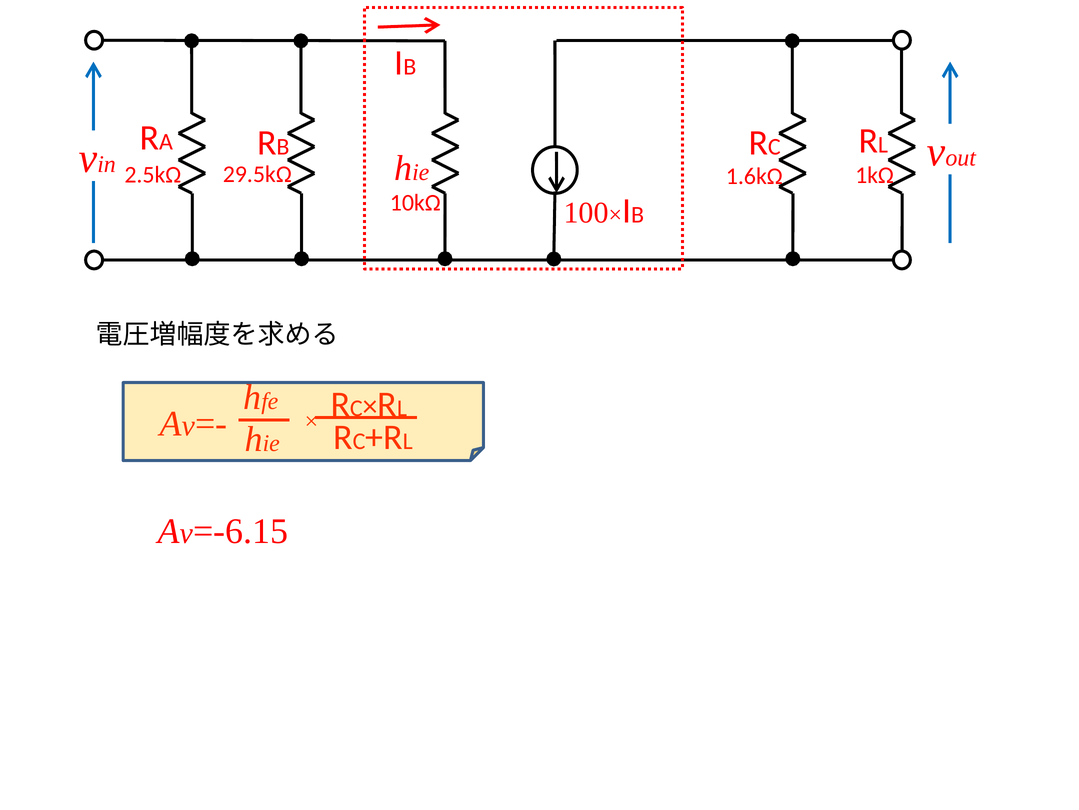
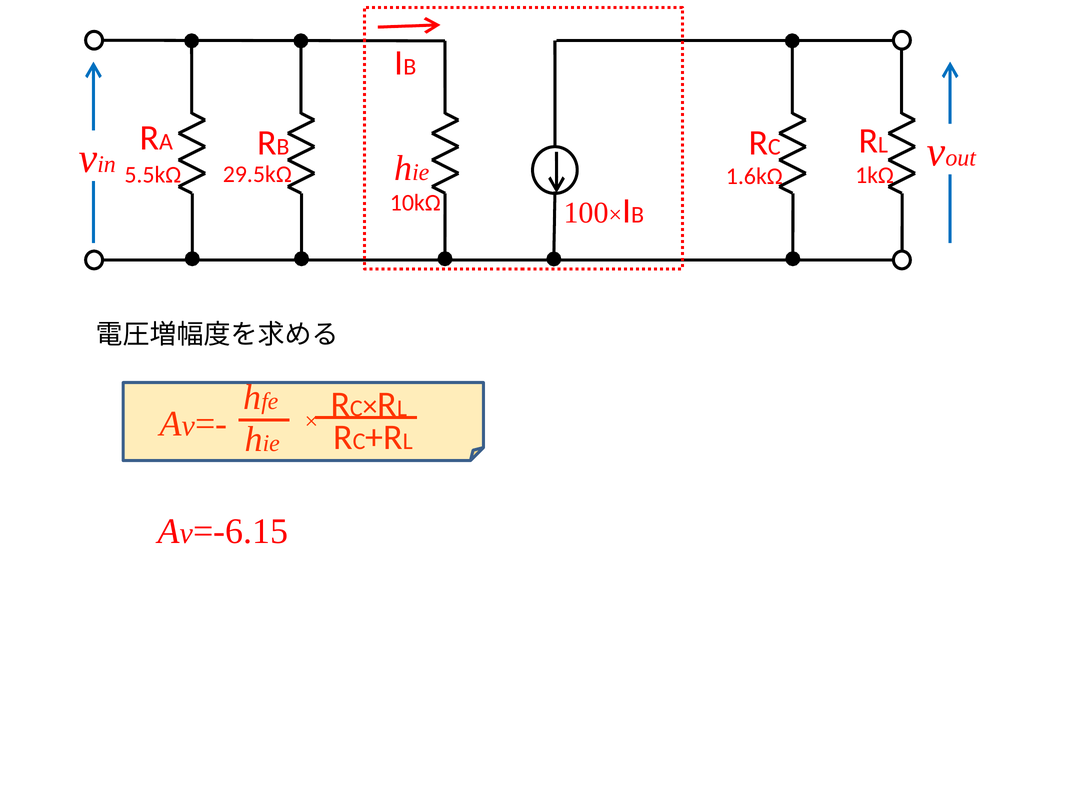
2.5kΩ: 2.5kΩ -> 5.5kΩ
